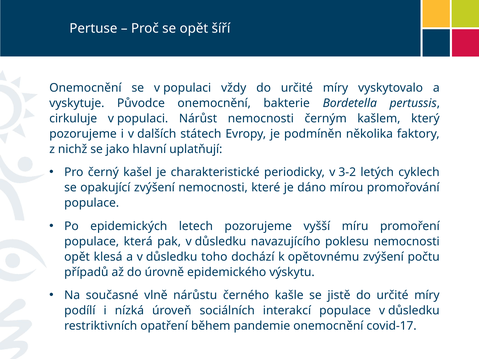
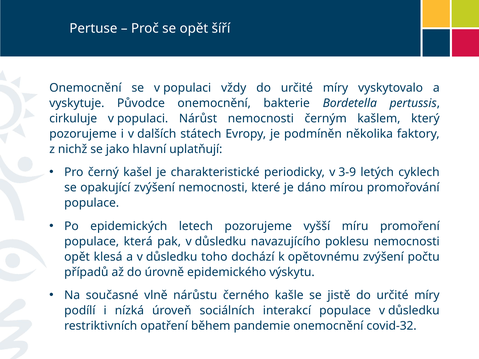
3-2: 3-2 -> 3-9
covid-17: covid-17 -> covid-32
